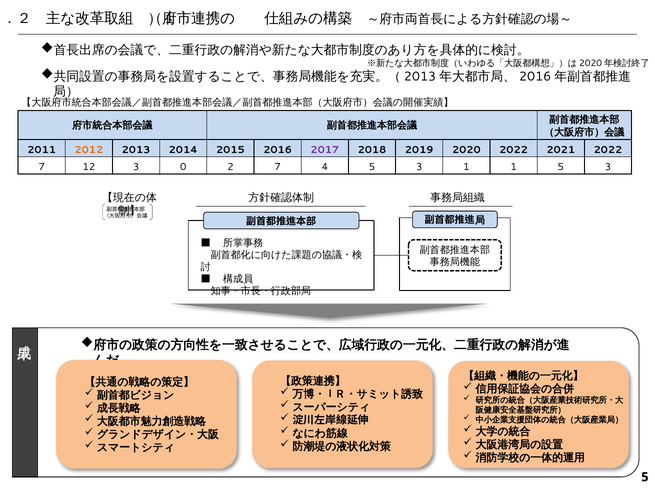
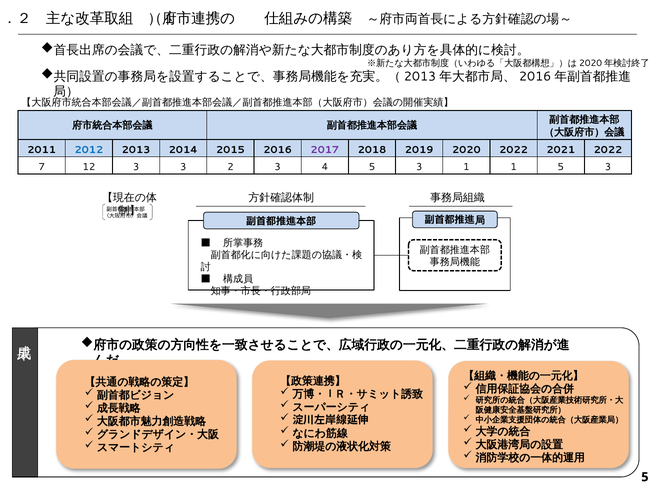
2012 colour: orange -> blue
3 0: 0 -> 3
2 7: 7 -> 3
